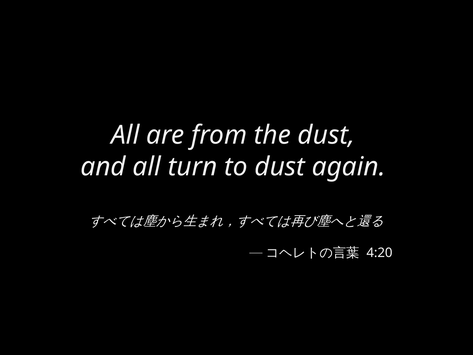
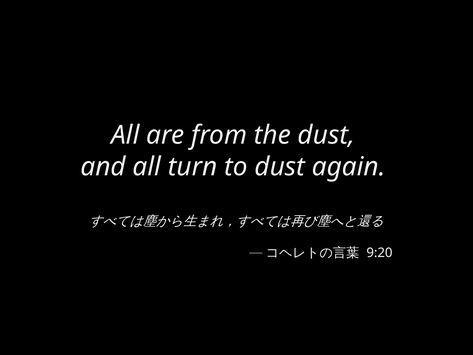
4:20: 4:20 -> 9:20
